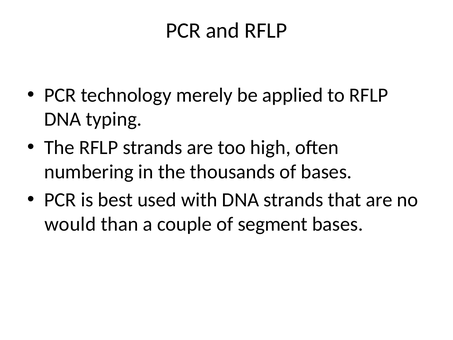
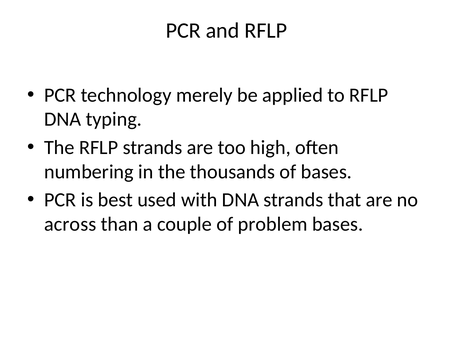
would: would -> across
segment: segment -> problem
